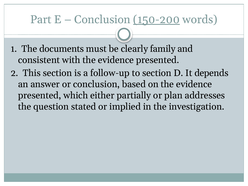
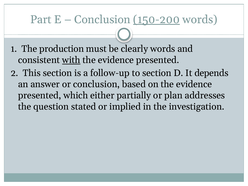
documents: documents -> production
clearly family: family -> words
with underline: none -> present
